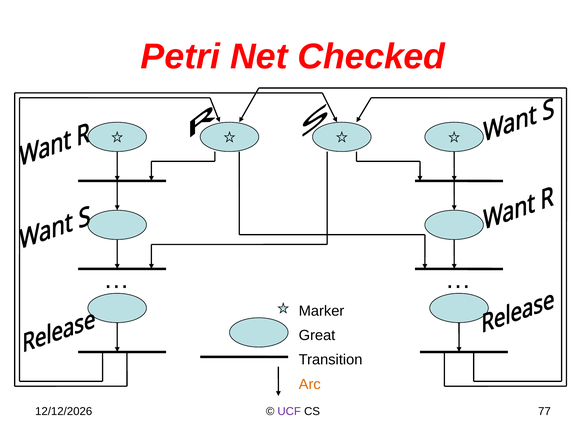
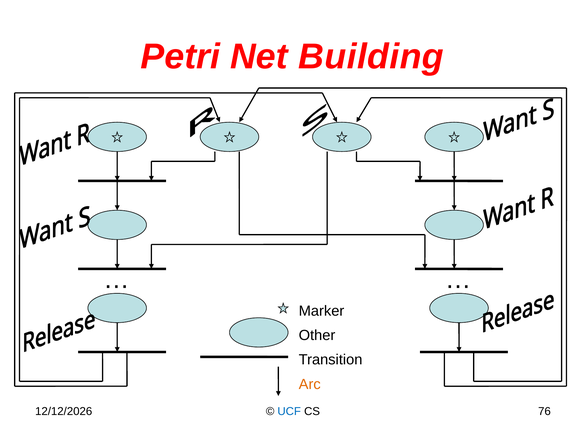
Checked: Checked -> Building
Great: Great -> Other
UCF colour: purple -> blue
77: 77 -> 76
